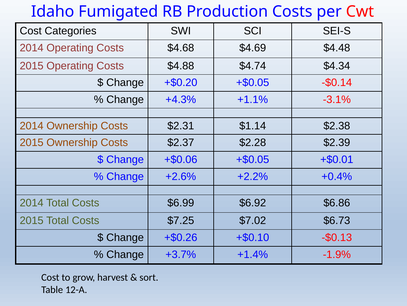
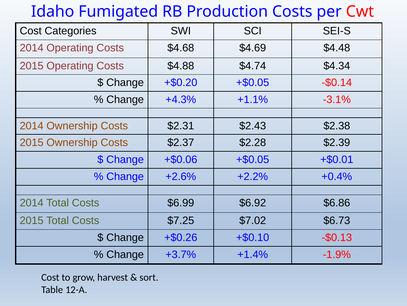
$1.14: $1.14 -> $2.43
